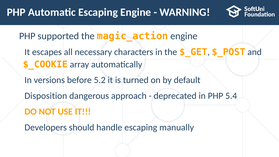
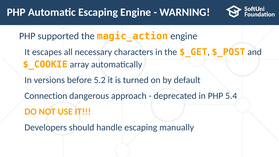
Disposition: Disposition -> Connection
